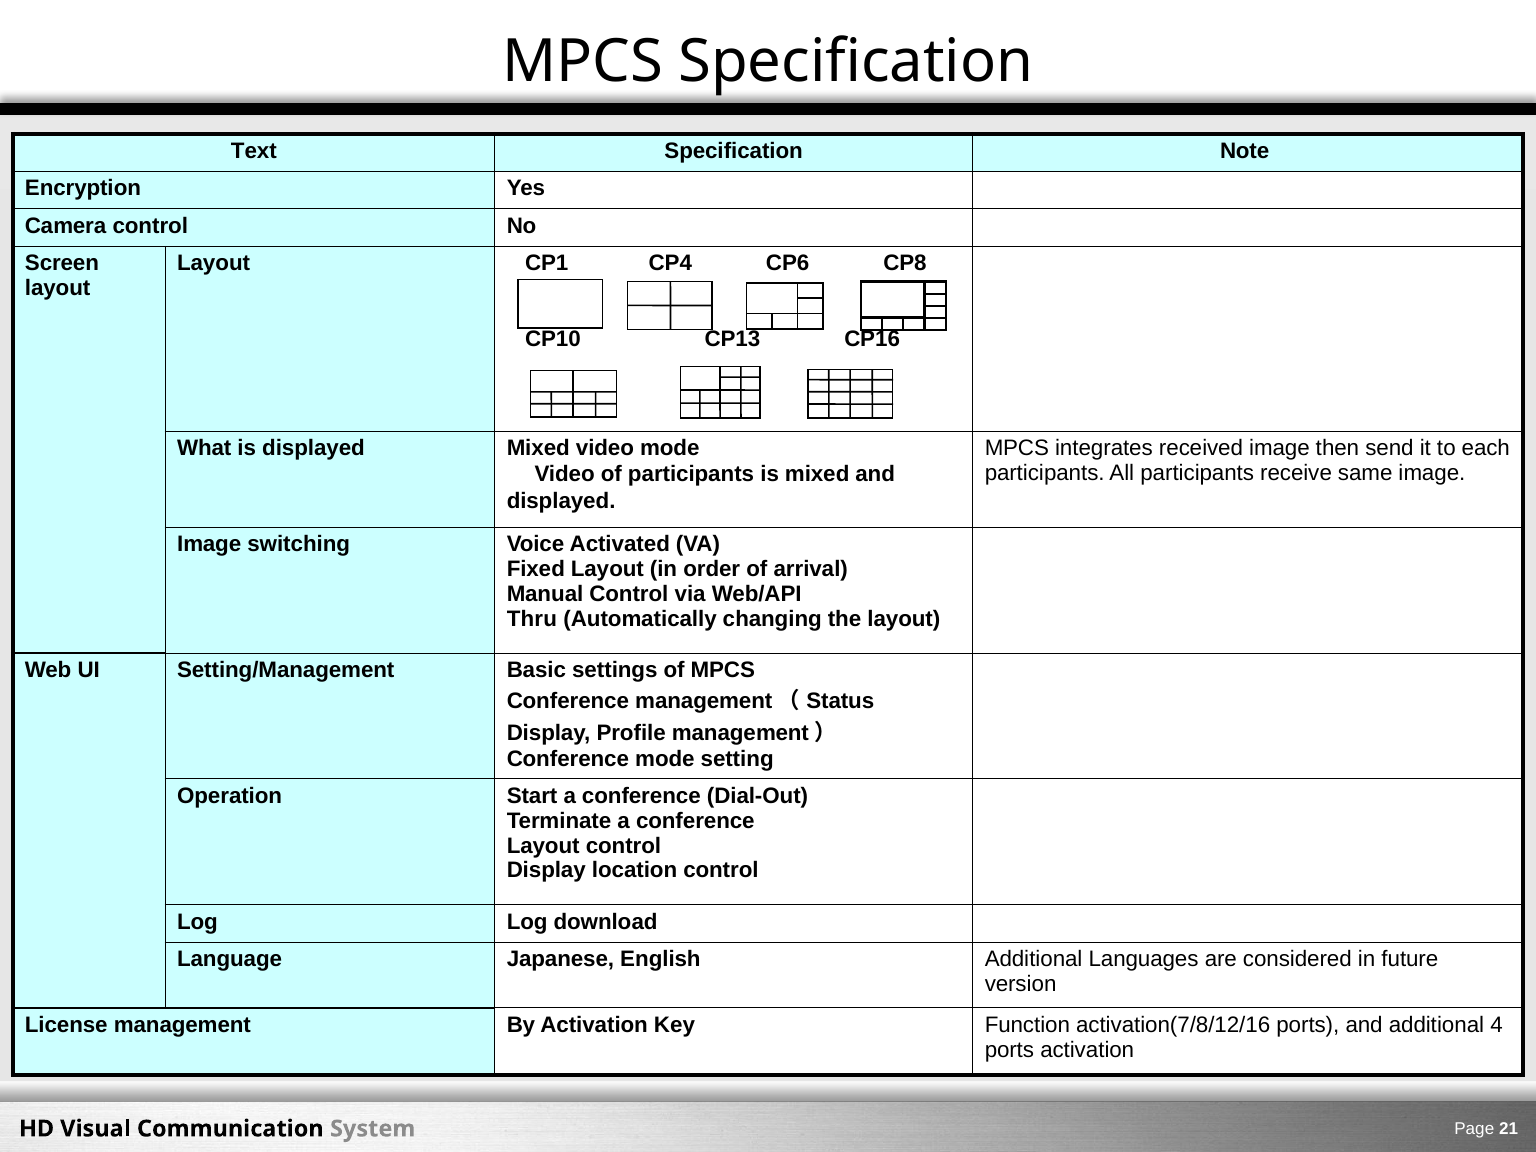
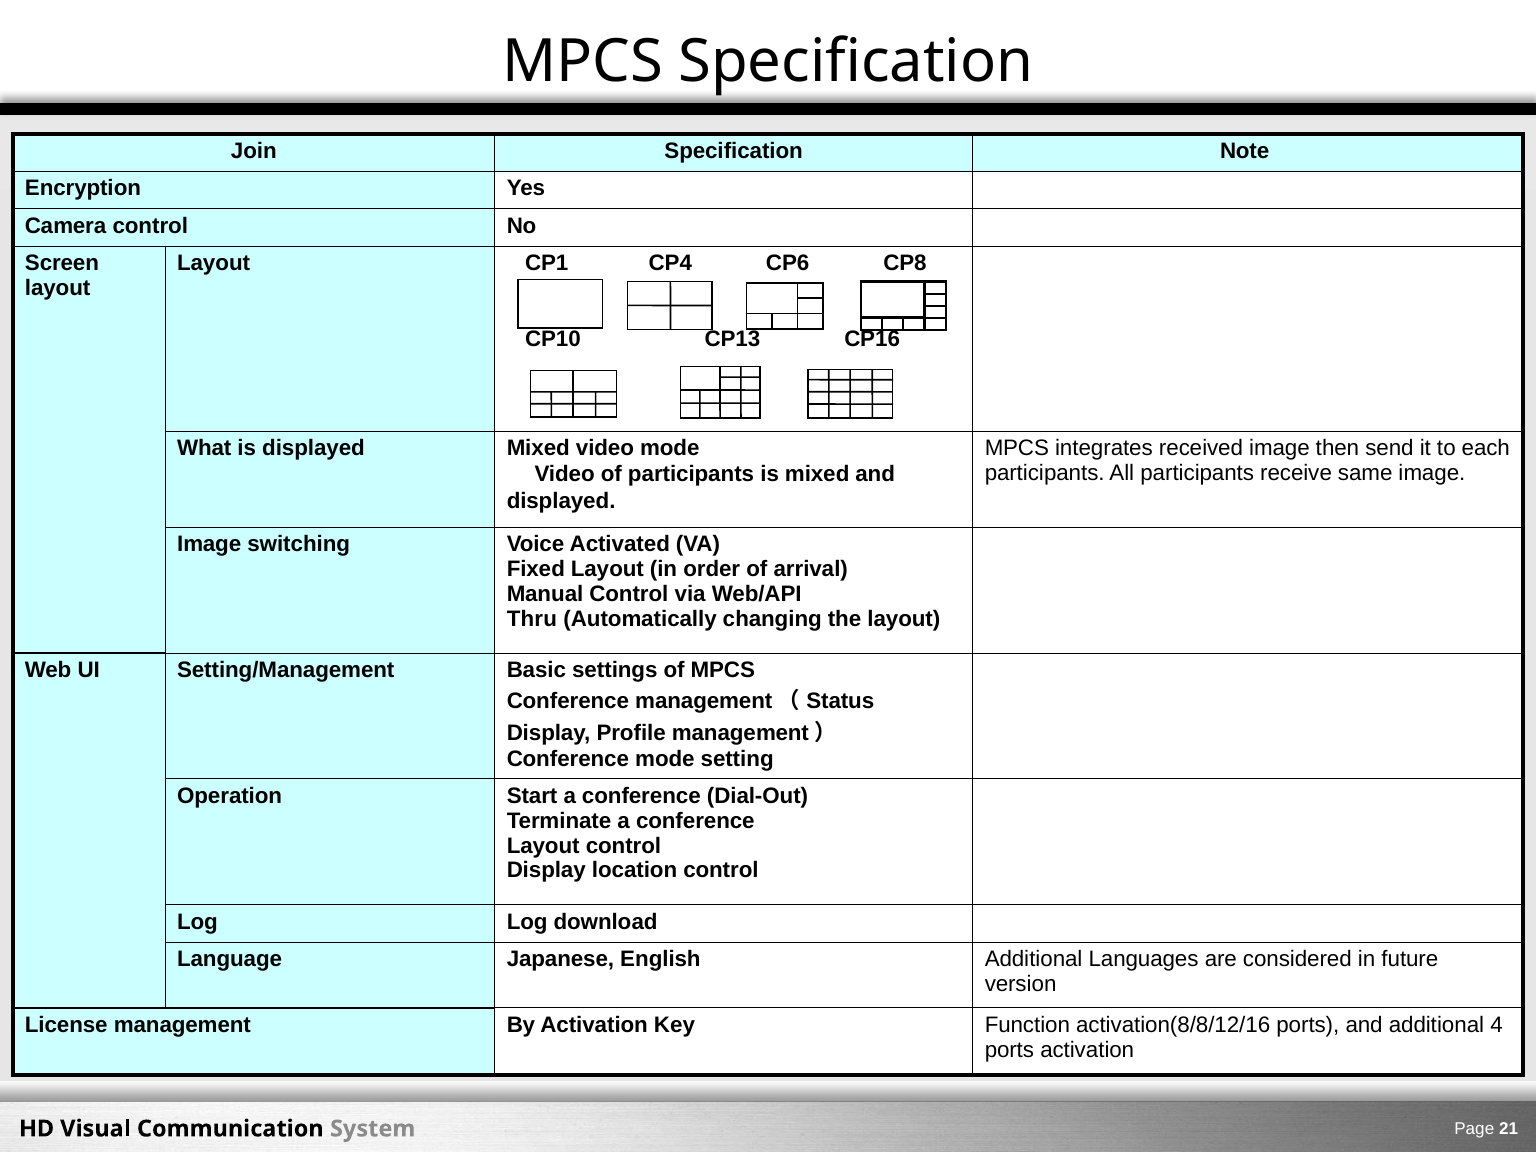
Text: Text -> Join
activation(7/8/12/16: activation(7/8/12/16 -> activation(8/8/12/16
